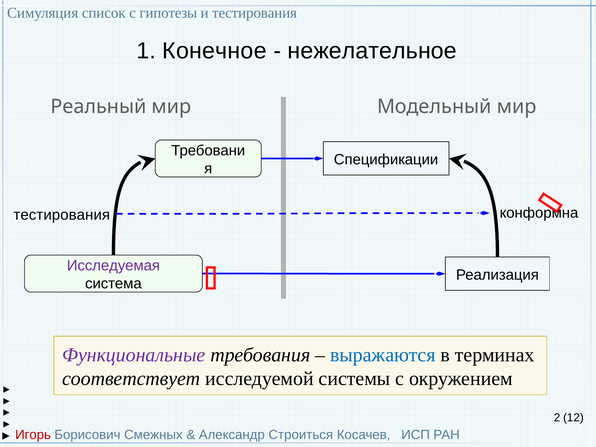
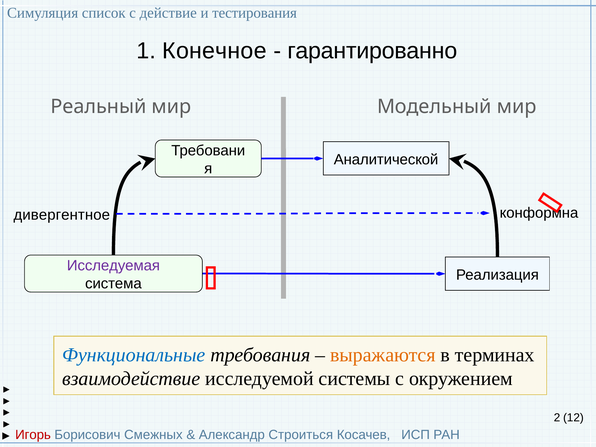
гипотезы: гипотезы -> действие
нежелательное: нежелательное -> гарантированно
Спецификации: Спецификации -> Аналитической
тестирования at (62, 215): тестирования -> дивергентное
Функциональные colour: purple -> blue
выражаются colour: blue -> orange
соответствует: соответствует -> взаимодействие
